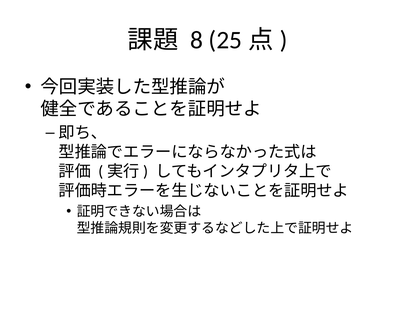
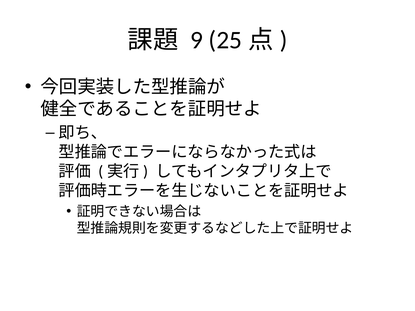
8: 8 -> 9
